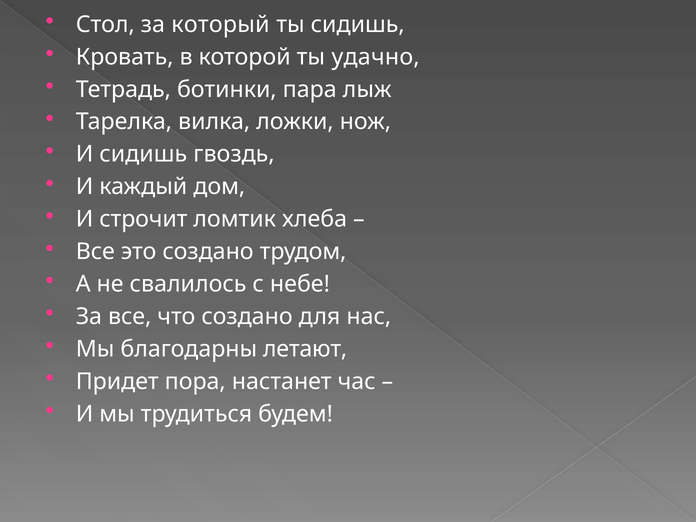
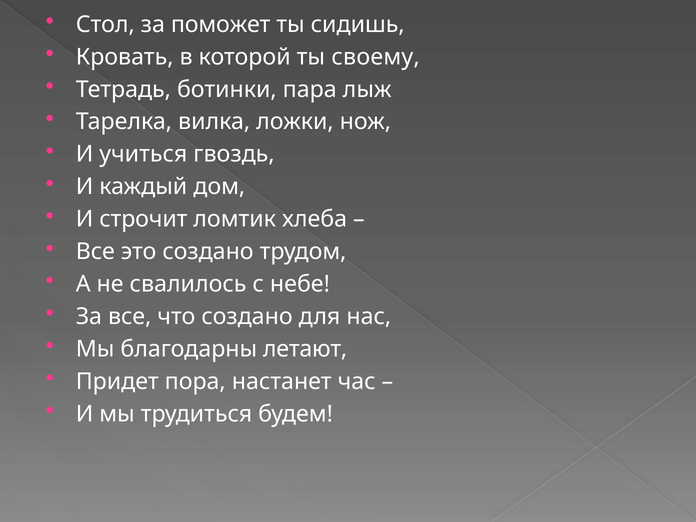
который: который -> поможет
удачно: удачно -> своему
И сидишь: сидишь -> учиться
